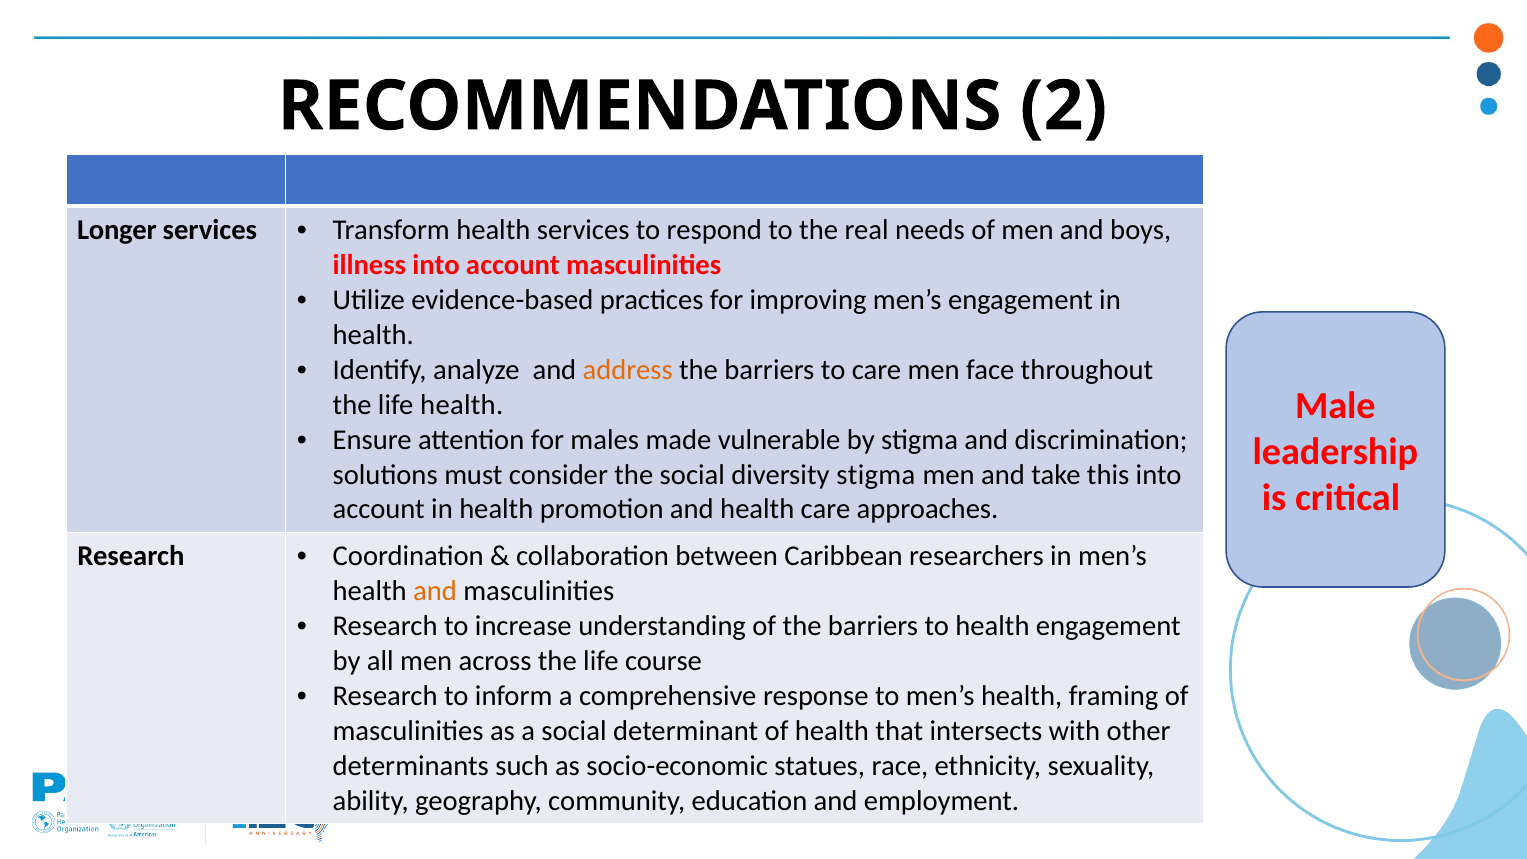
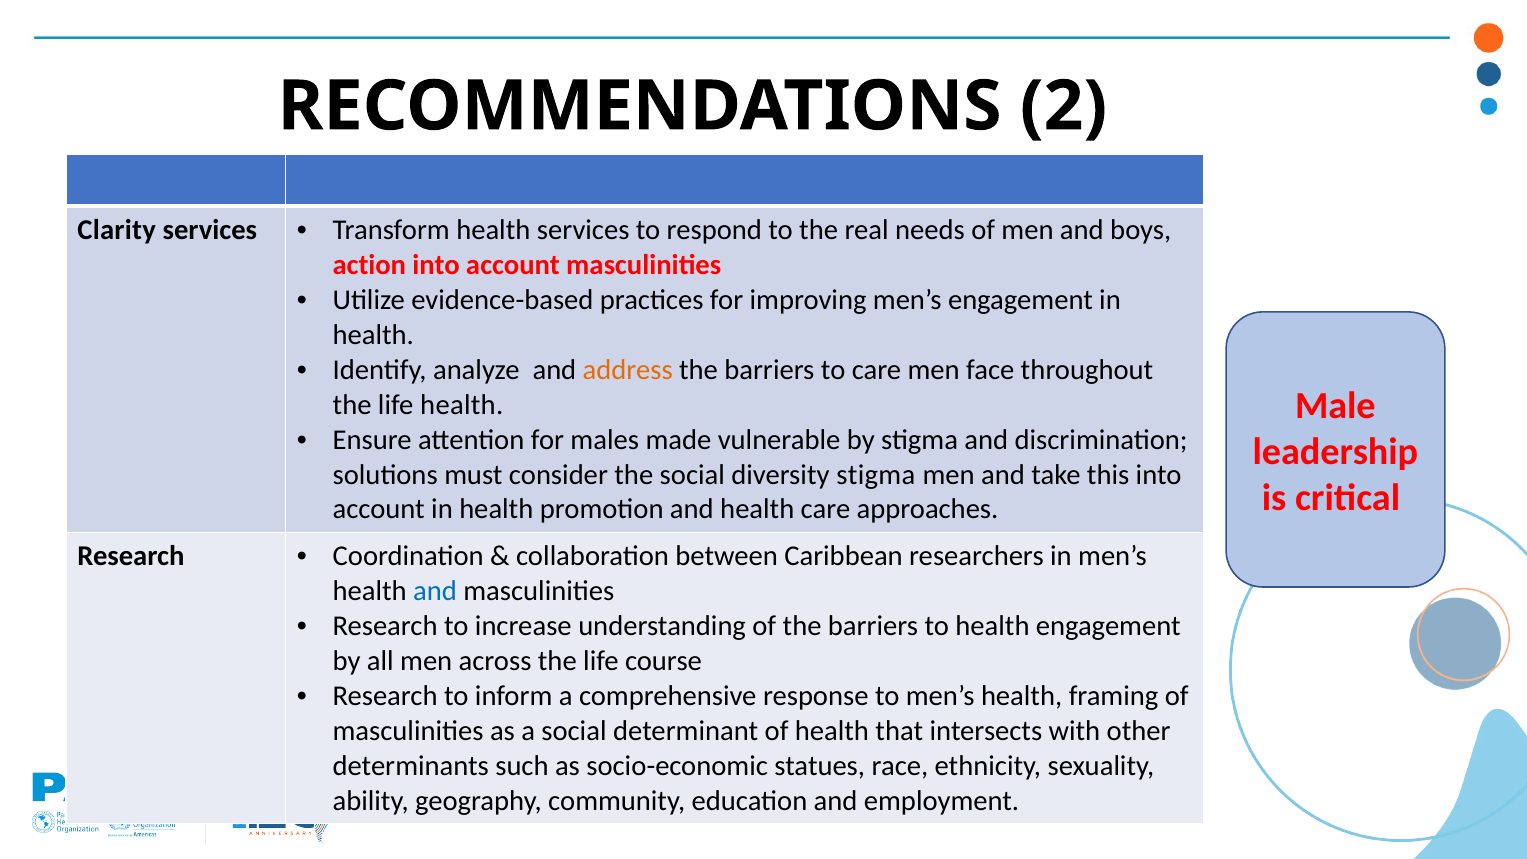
Longer: Longer -> Clarity
illness: illness -> action
and at (435, 591) colour: orange -> blue
